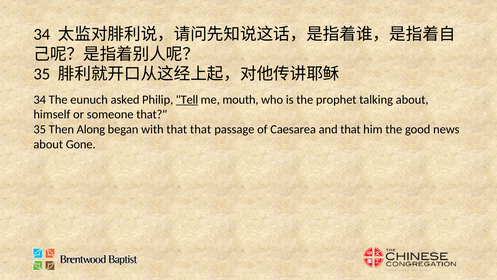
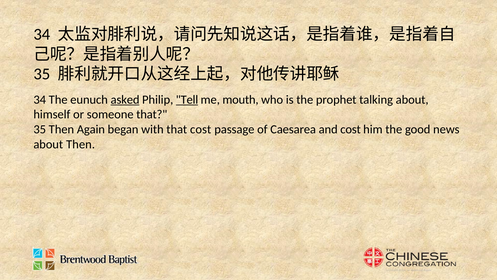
asked underline: none -> present
Along: Along -> Again
that that: that -> cost
and that: that -> cost
about Gone: Gone -> Then
